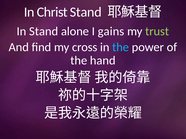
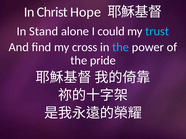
Christ Stand: Stand -> Hope
gains: gains -> could
trust colour: light green -> light blue
hand: hand -> pride
